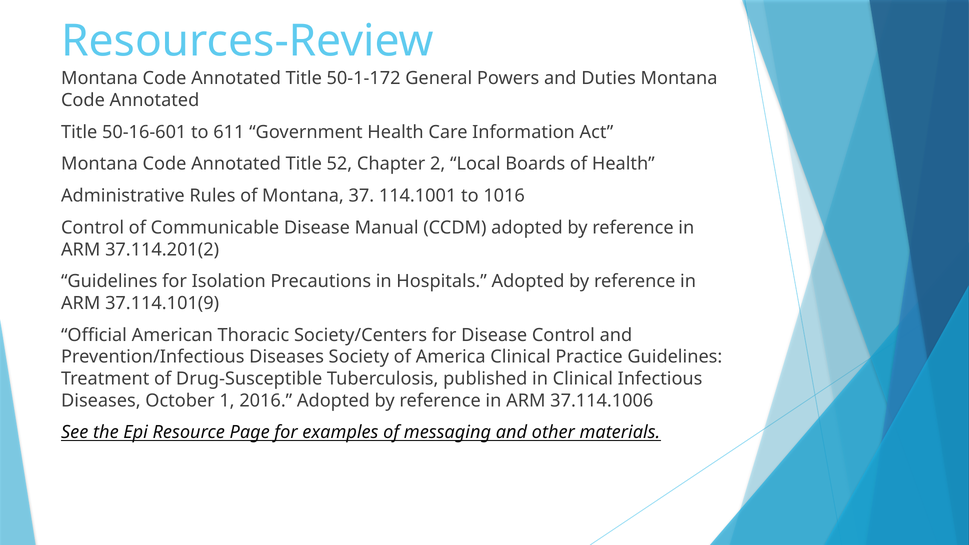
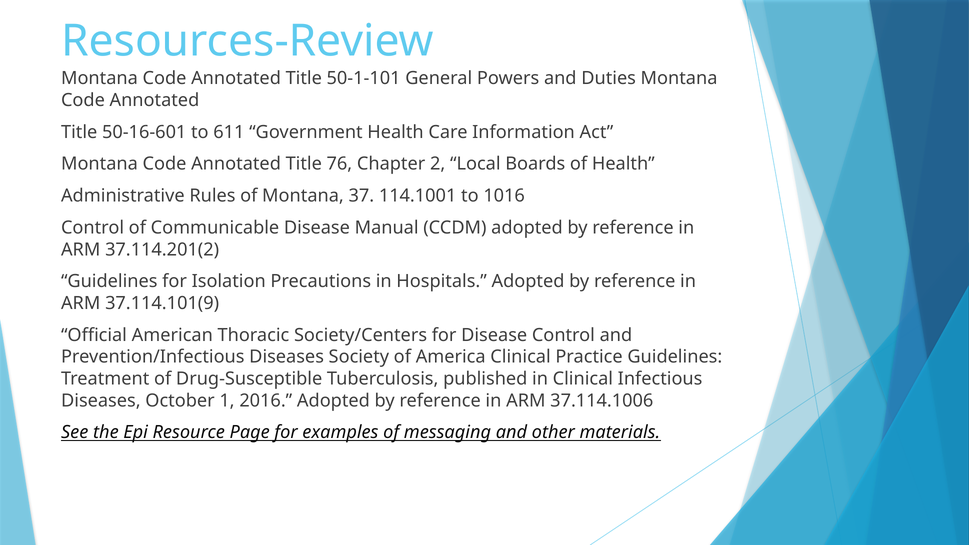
50-1-172: 50-1-172 -> 50-1-101
52: 52 -> 76
